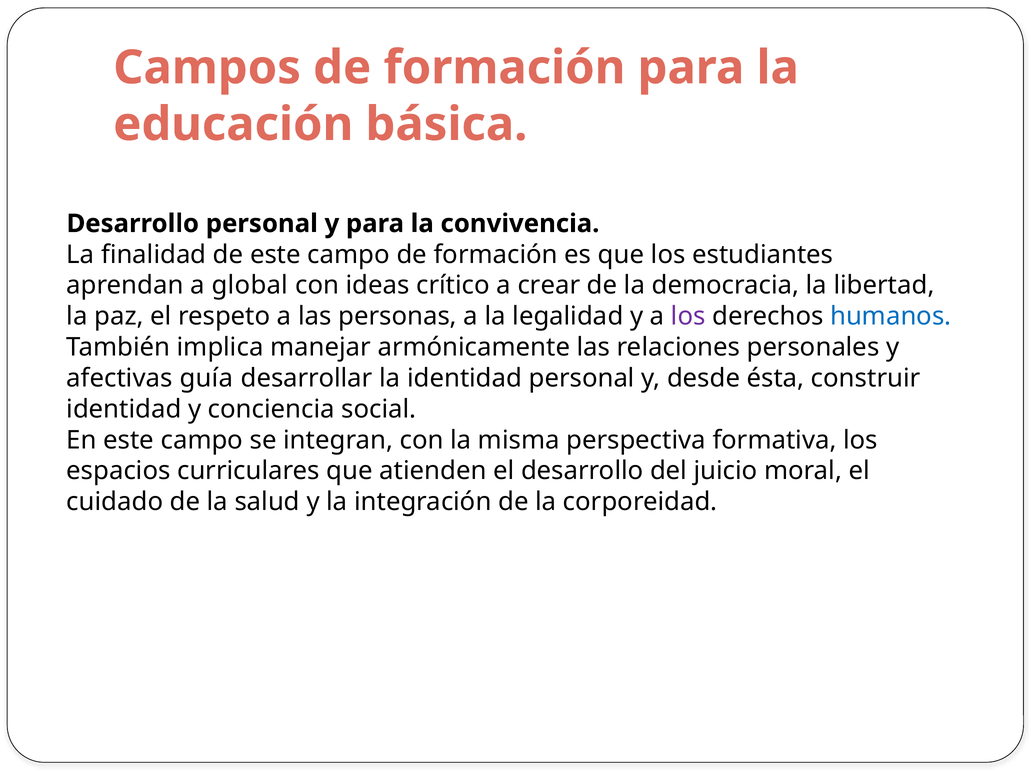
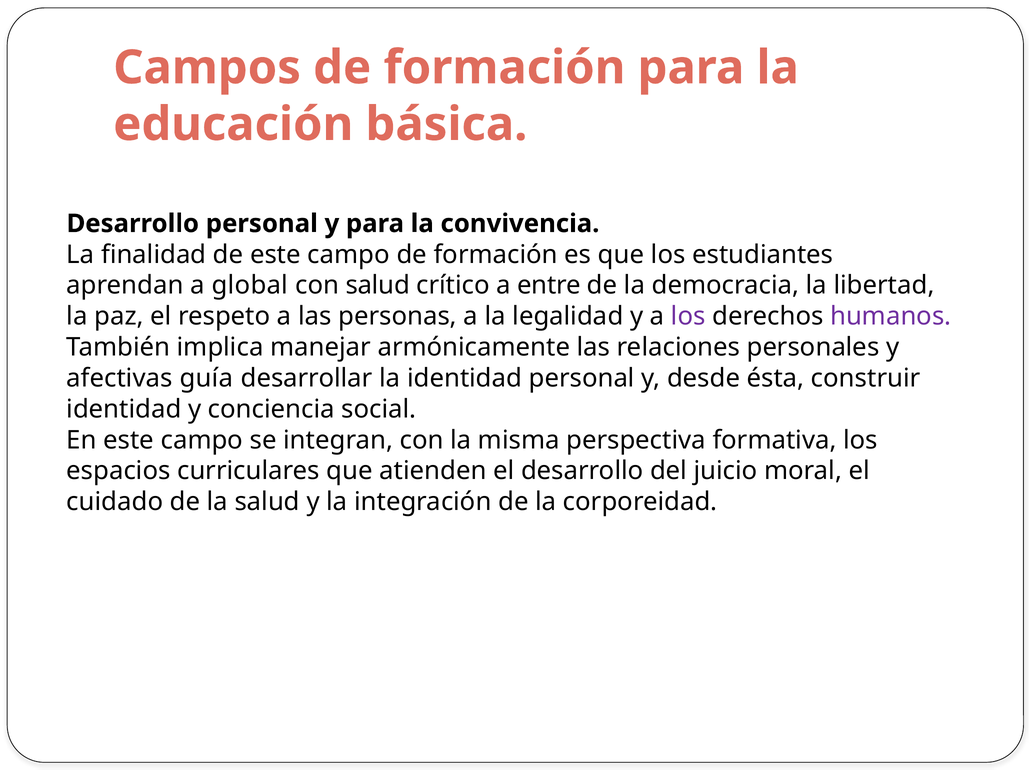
con ideas: ideas -> salud
crear: crear -> entre
humanos colour: blue -> purple
